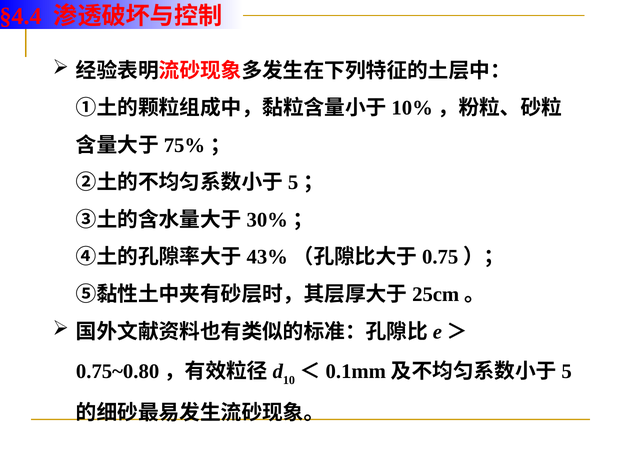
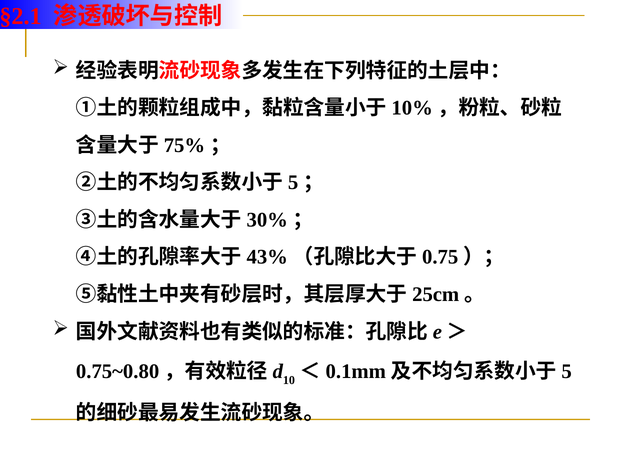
§4.4: §4.4 -> §2.1
